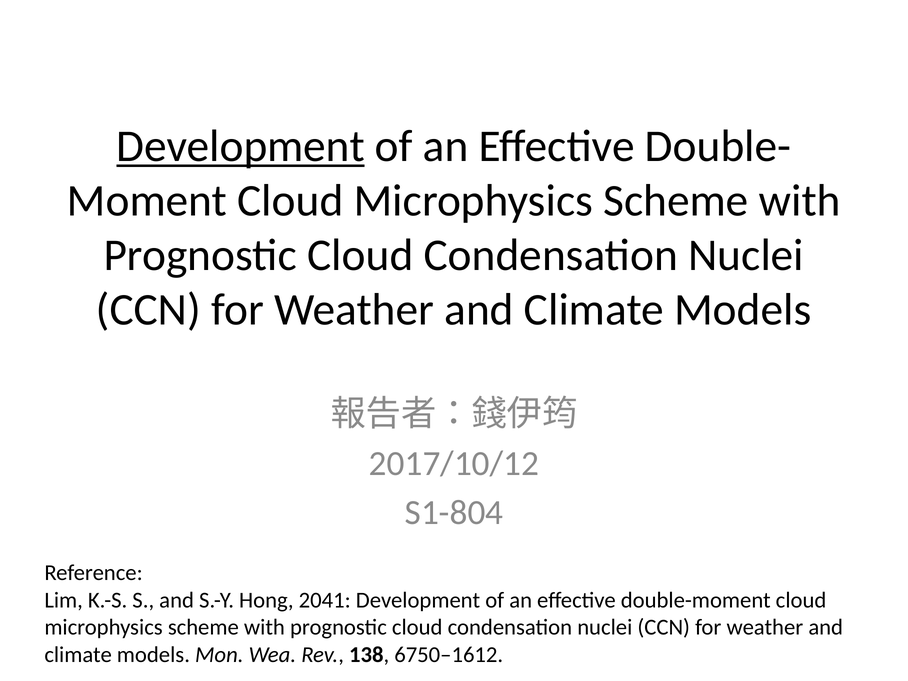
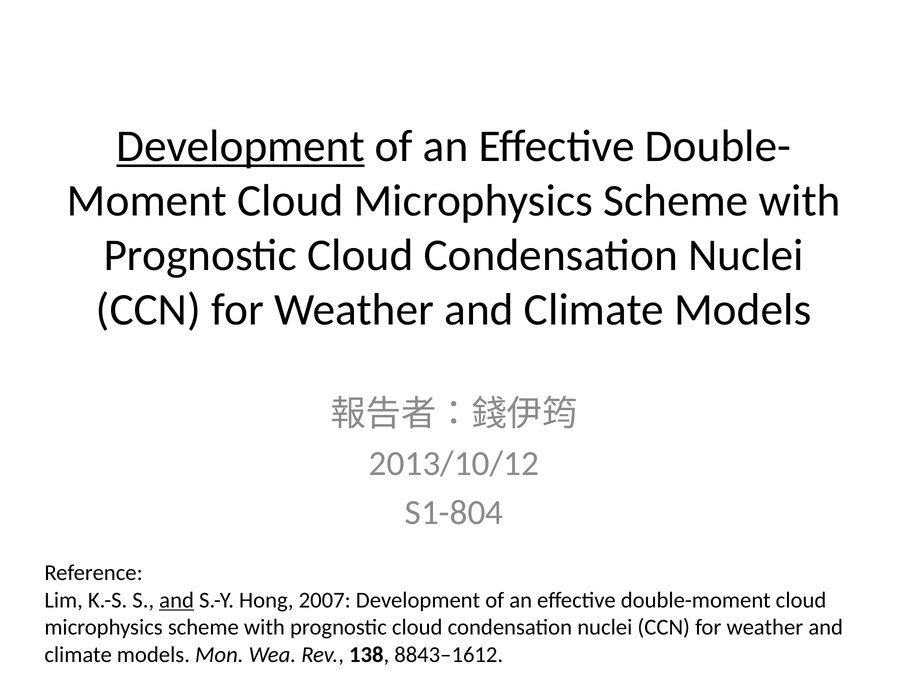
2017/10/12: 2017/10/12 -> 2013/10/12
and at (177, 600) underline: none -> present
2041: 2041 -> 2007
6750–1612: 6750–1612 -> 8843–1612
